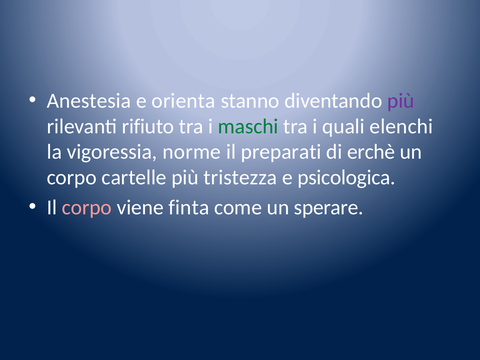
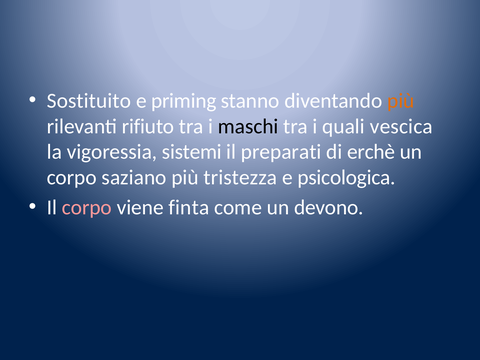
Anestesia: Anestesia -> Sostituito
orienta: orienta -> priming
più at (401, 101) colour: purple -> orange
maschi colour: green -> black
elenchi: elenchi -> vescica
norme: norme -> sistemi
cartelle: cartelle -> saziano
sperare: sperare -> devono
